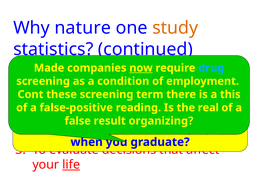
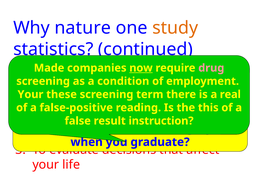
drug colour: light blue -> pink
Cont at (30, 94): Cont -> Your
this: this -> real
real: real -> this
organizing: organizing -> instruction
life underline: present -> none
